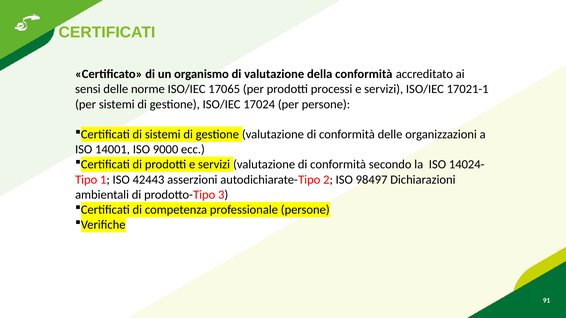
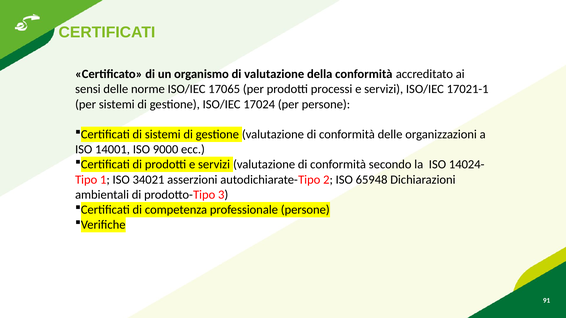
42443: 42443 -> 34021
98497: 98497 -> 65948
